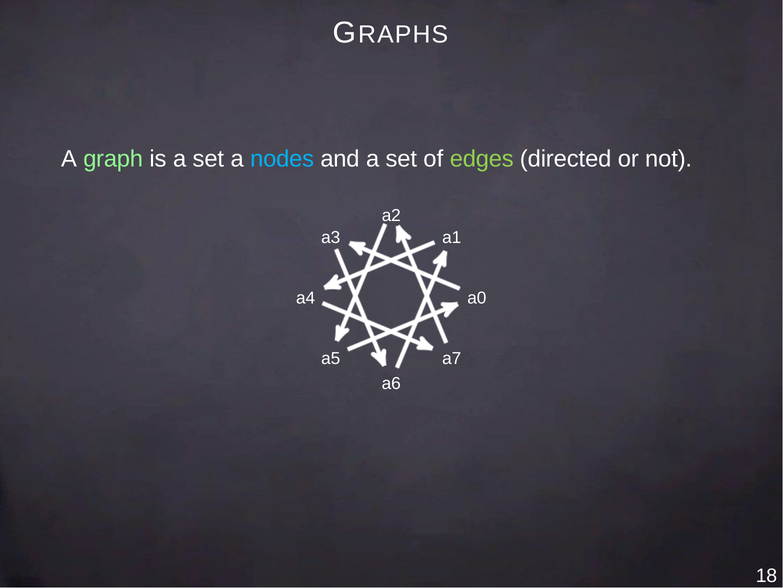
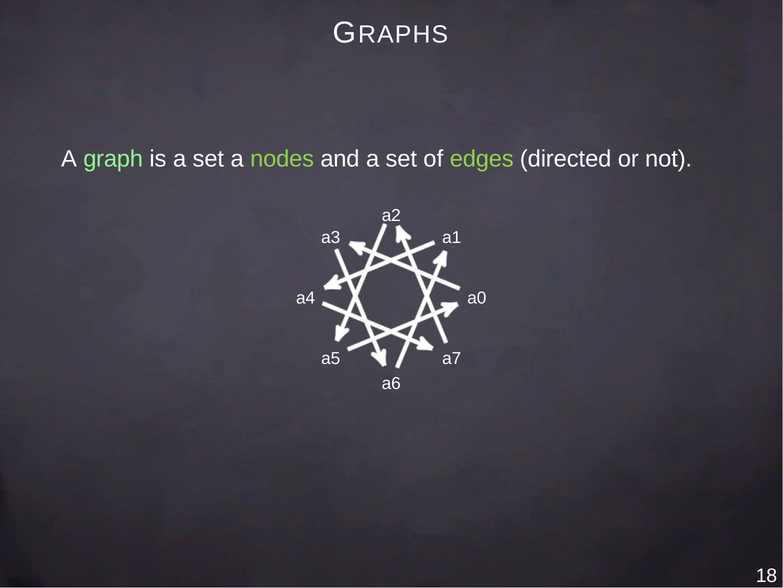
nodes colour: light blue -> light green
